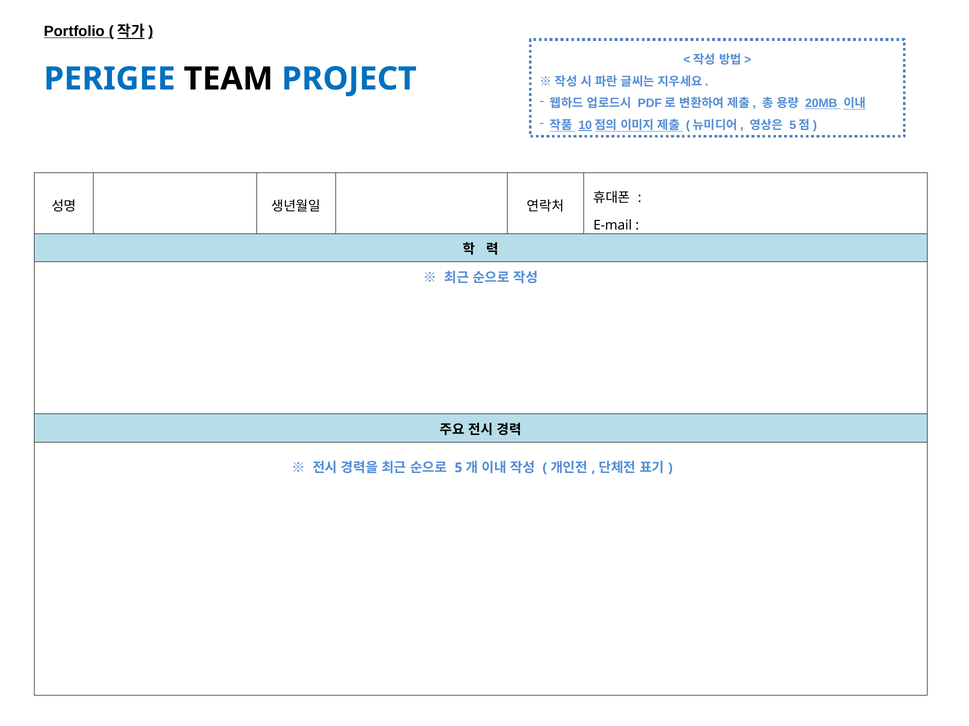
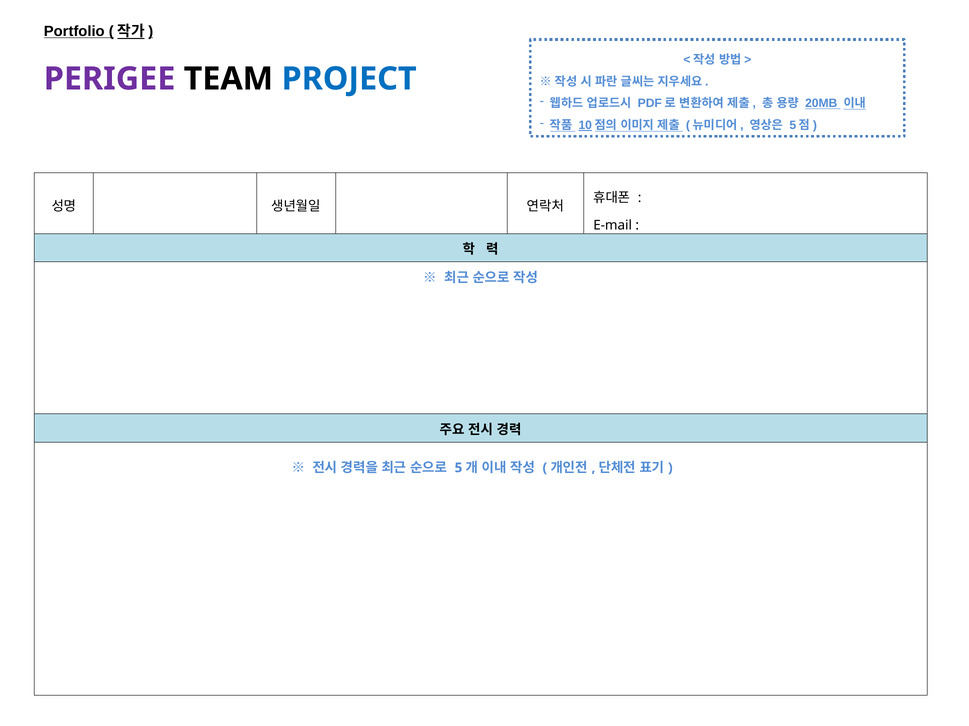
PERIGEE colour: blue -> purple
